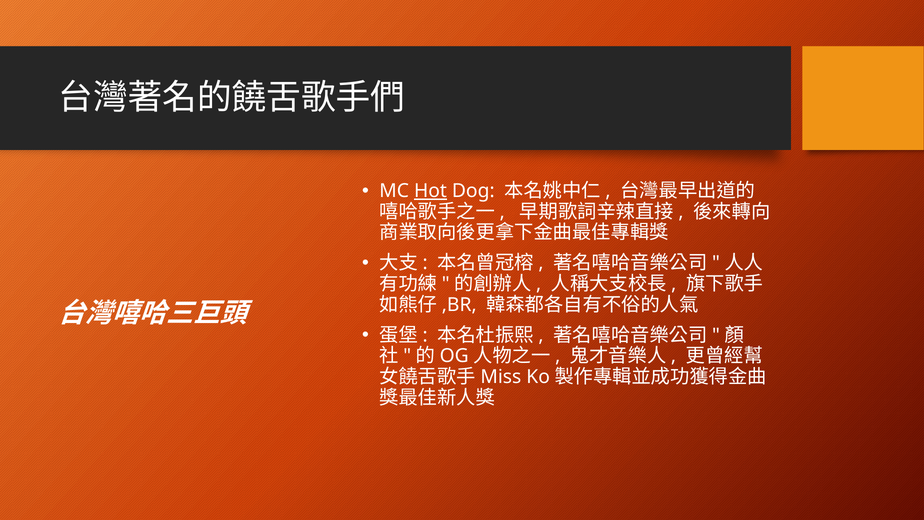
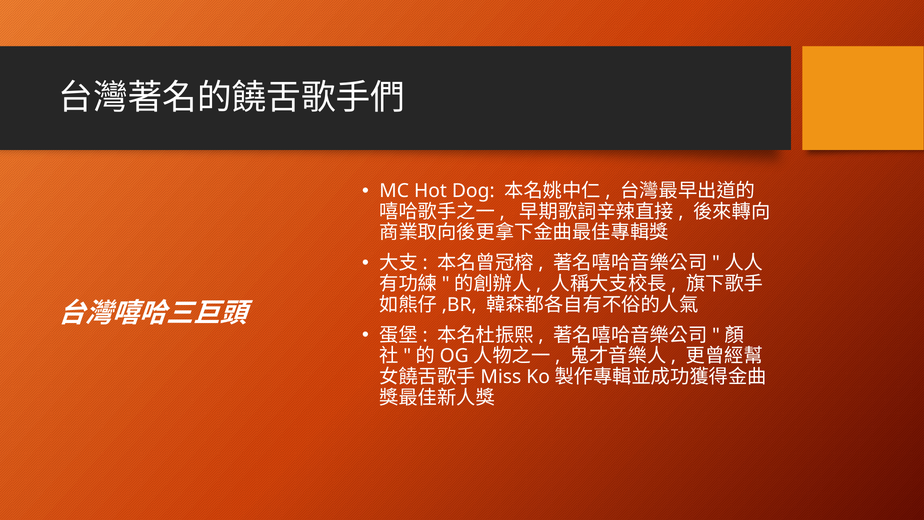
Hot underline: present -> none
